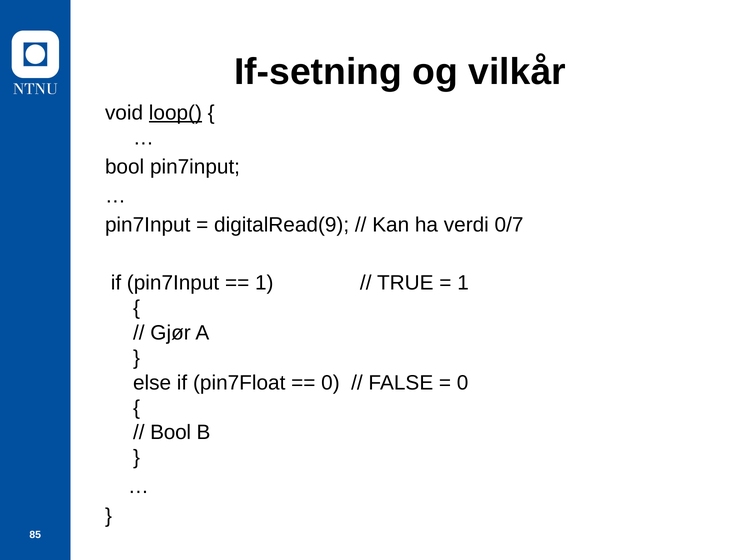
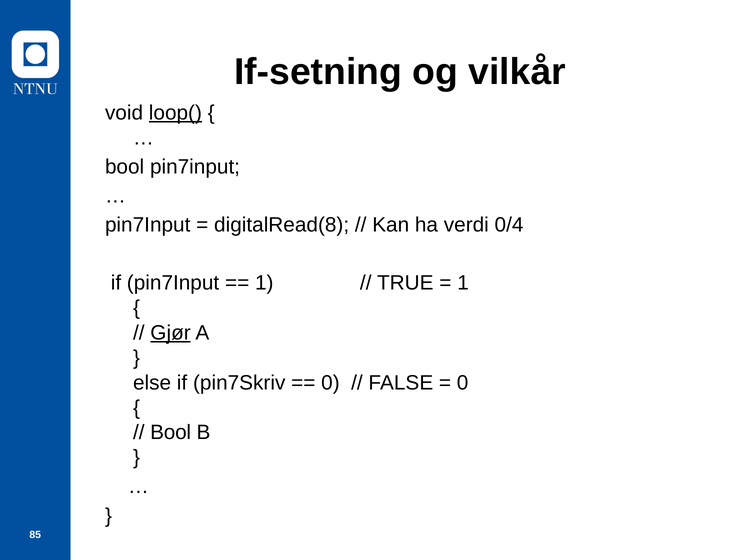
digitalRead(9: digitalRead(9 -> digitalRead(8
0/7: 0/7 -> 0/4
Gjør underline: none -> present
pin7Float: pin7Float -> pin7Skriv
